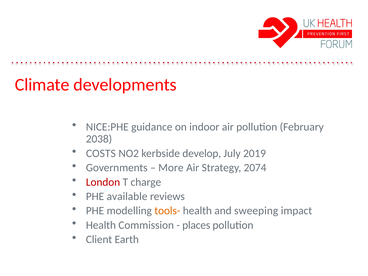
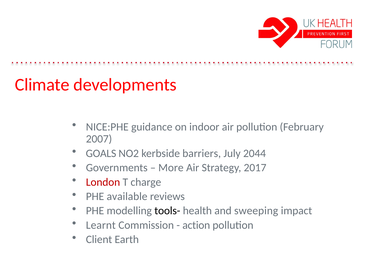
2038: 2038 -> 2007
COSTS: COSTS -> GOALS
develop: develop -> barriers
2019: 2019 -> 2044
2074: 2074 -> 2017
tools- colour: orange -> black
Health at (101, 225): Health -> Learnt
places: places -> action
